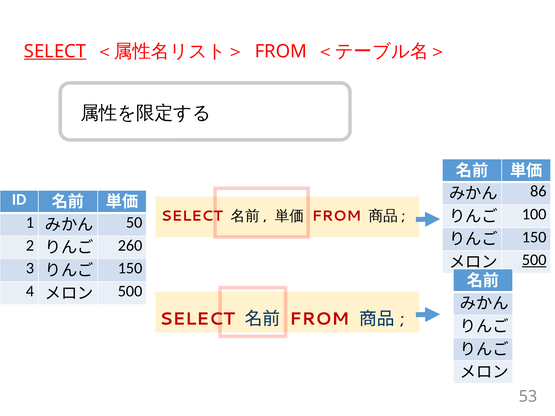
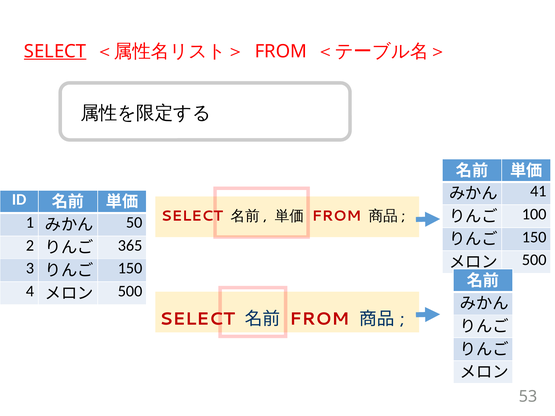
86: 86 -> 41
260: 260 -> 365
500 at (534, 260) underline: present -> none
